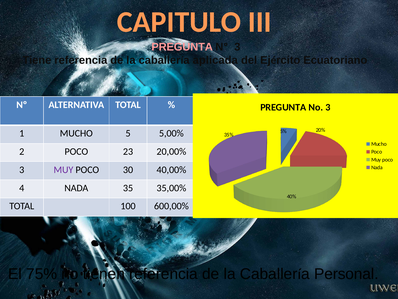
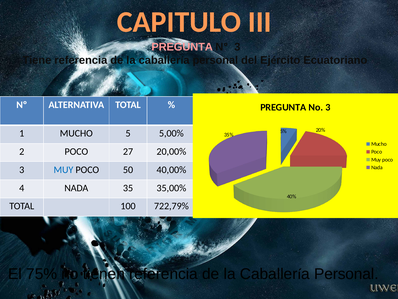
aplicada at (215, 60): aplicada -> personal
23: 23 -> 27
MUY at (63, 170) colour: purple -> blue
30: 30 -> 50
600,00%: 600,00% -> 722,79%
